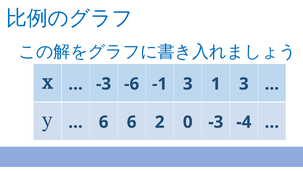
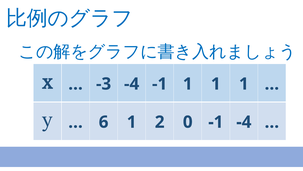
-3 -6: -6 -> -4
-1 3: 3 -> 1
3 at (244, 84): 3 -> 1
6 6: 6 -> 1
0 -3: -3 -> -1
